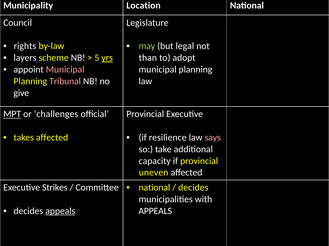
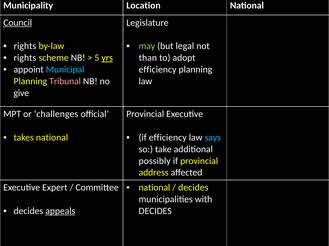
Council underline: none -> present
layers at (25, 58): layers -> rights
Municipal at (65, 70) colour: pink -> light blue
municipal at (158, 70): municipal -> efficiency
MPT underline: present -> none
takes affected: affected -> national
if resilience: resilience -> efficiency
says colour: pink -> light blue
capacity: capacity -> possibly
uneven: uneven -> address
Strikes: Strikes -> Expert
APPEALS at (155, 212): APPEALS -> DECIDES
